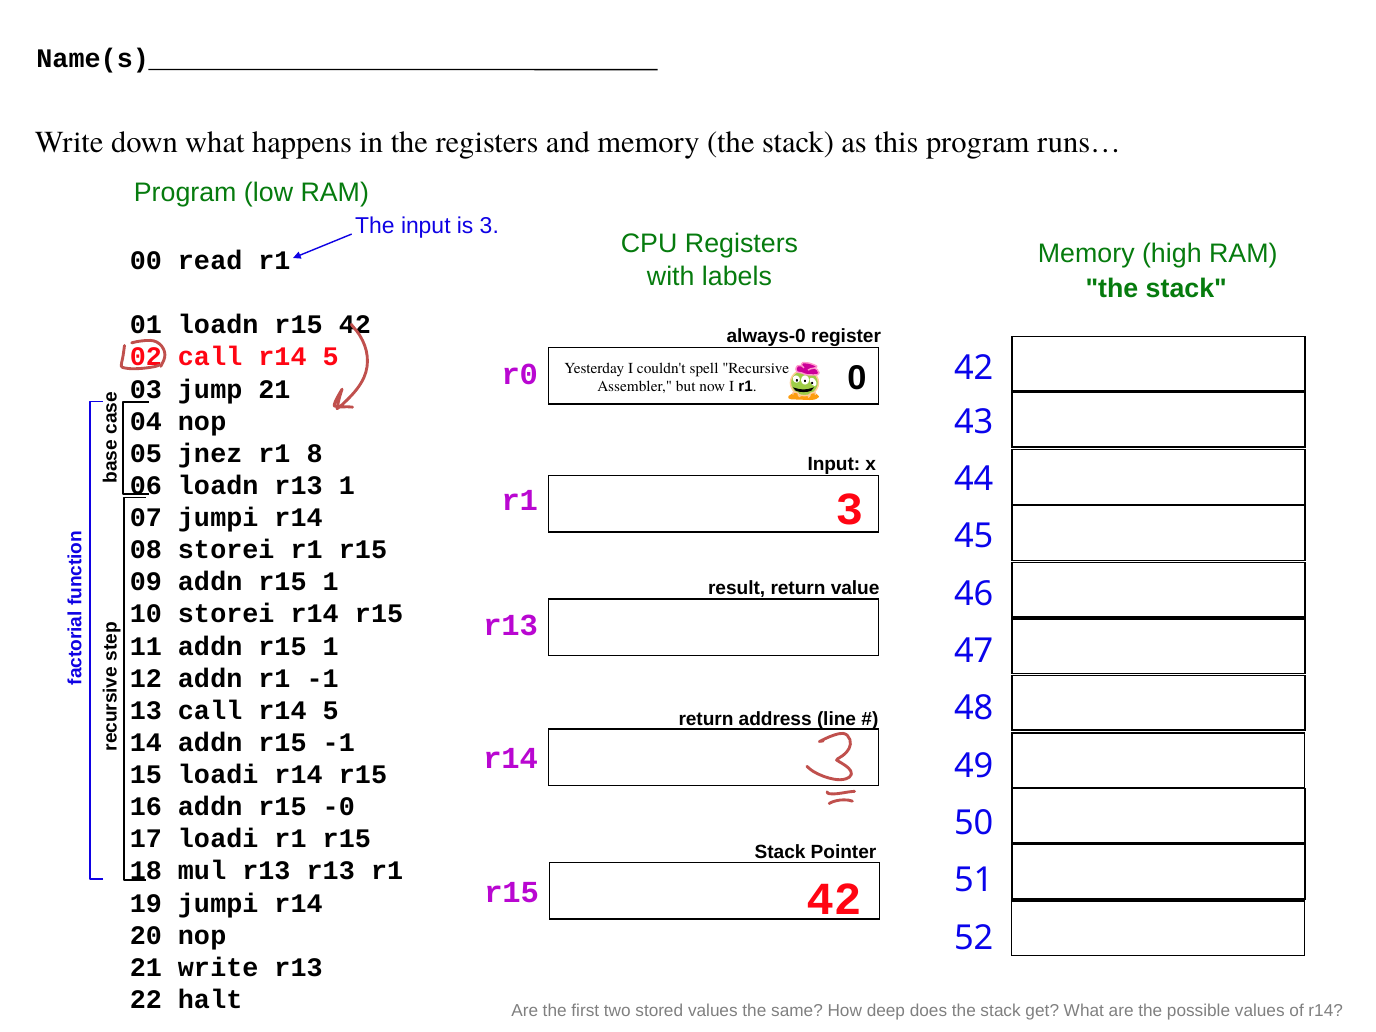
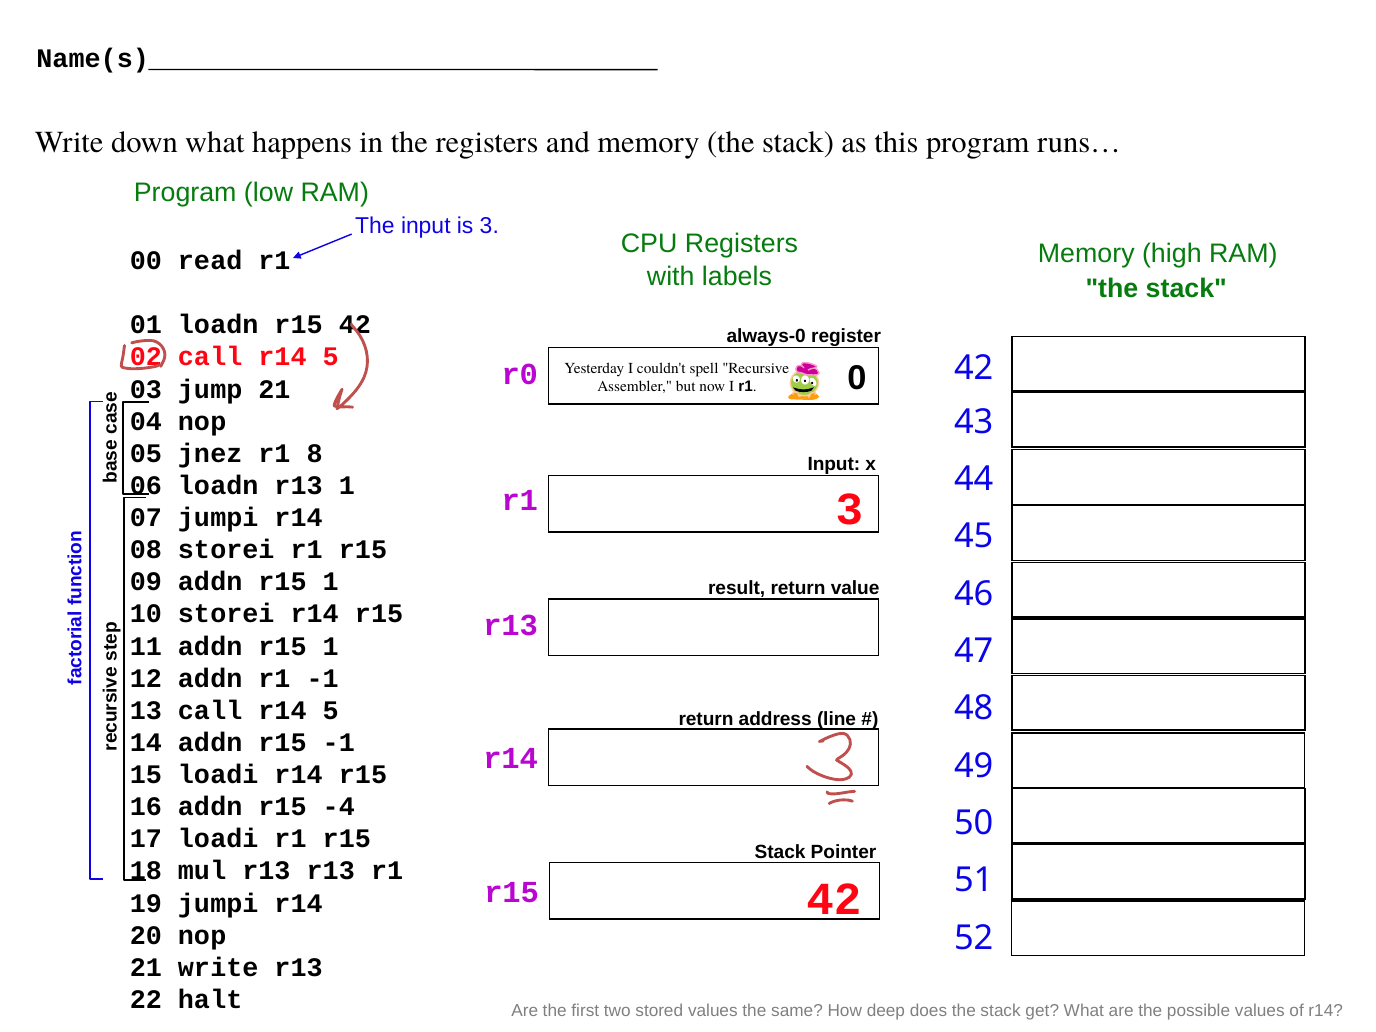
-0: -0 -> -4
